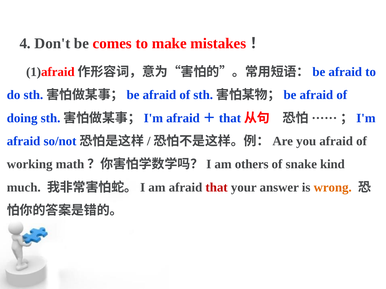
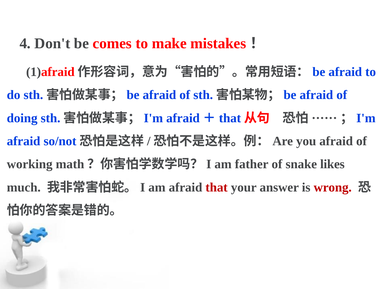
others: others -> father
kind: kind -> likes
wrong colour: orange -> red
